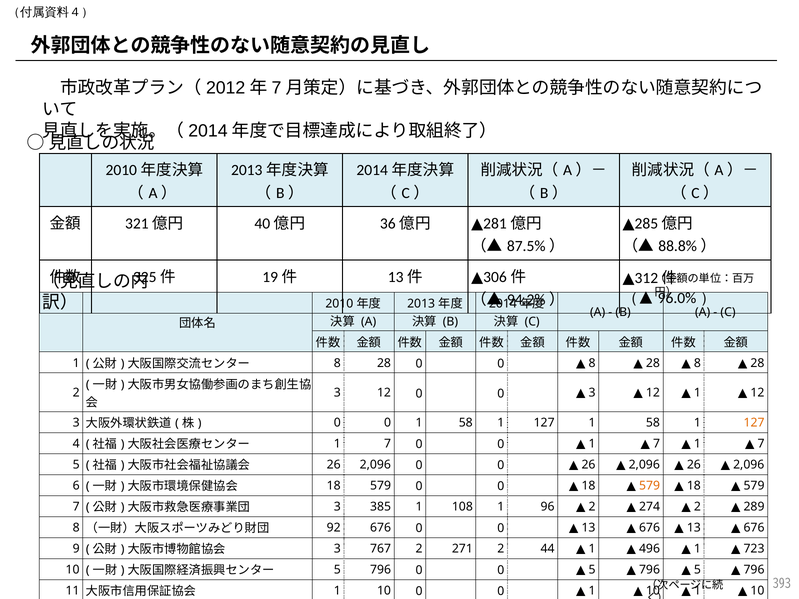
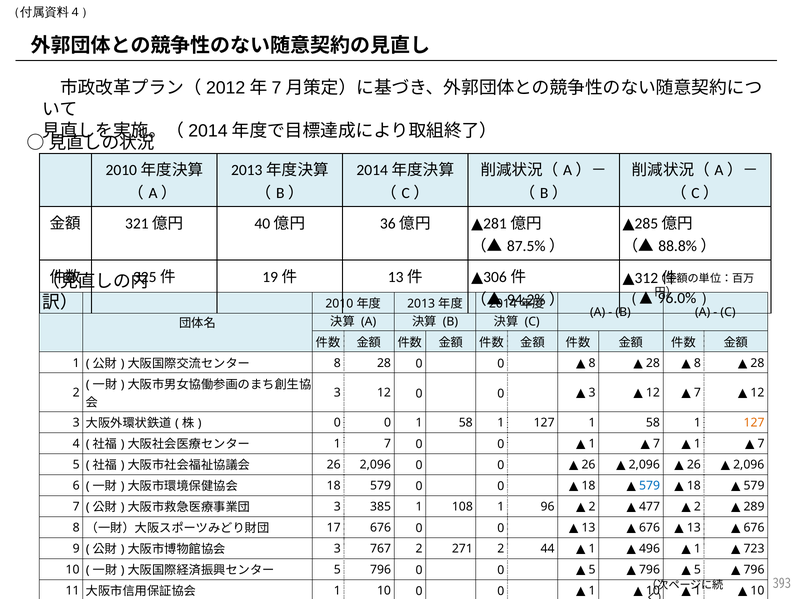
1 at (697, 393): 1 -> 7
579 at (650, 486) colour: orange -> blue
274: 274 -> 477
92: 92 -> 17
